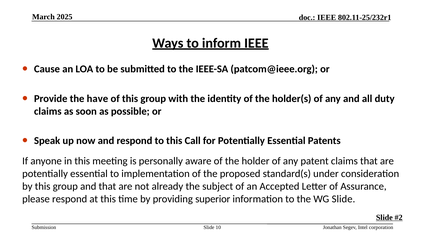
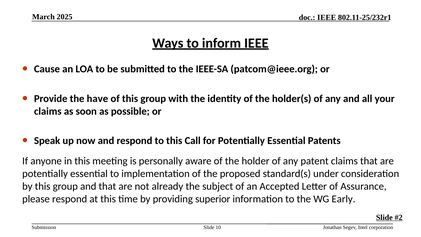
duty: duty -> your
WG Slide: Slide -> Early
